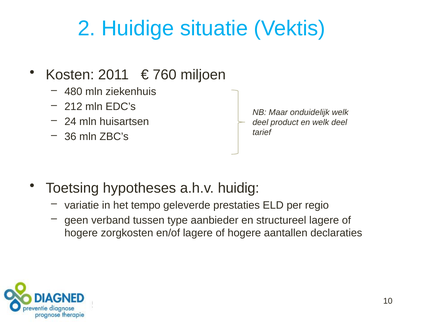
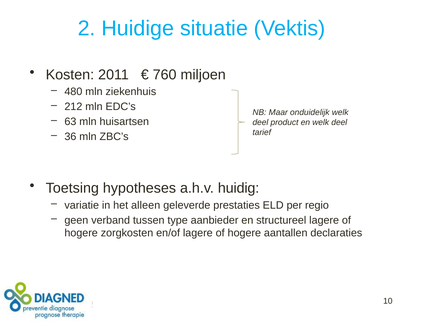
24: 24 -> 63
tempo: tempo -> alleen
